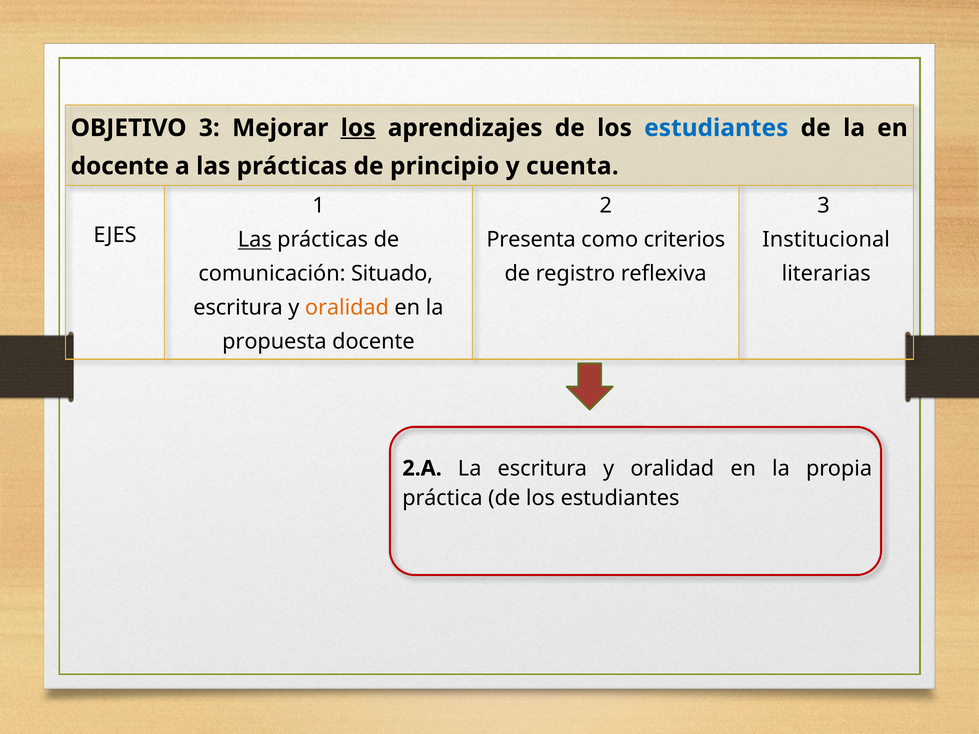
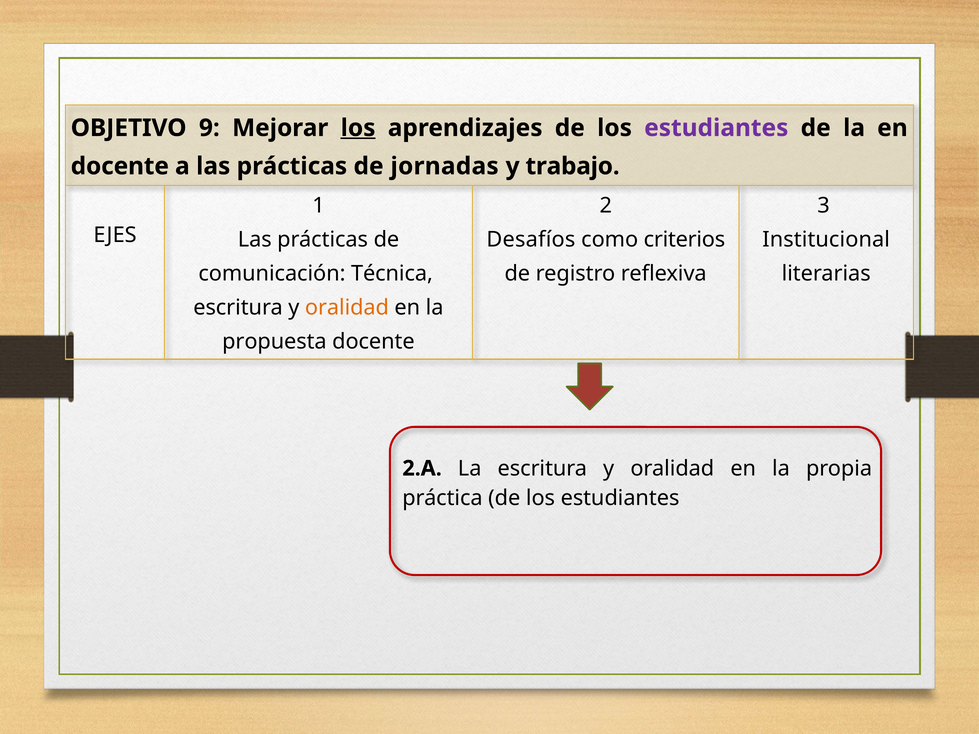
OBJETIVO 3: 3 -> 9
estudiantes at (716, 128) colour: blue -> purple
principio: principio -> jornadas
cuenta: cuenta -> trabajo
Las at (255, 240) underline: present -> none
Presenta: Presenta -> Desafíos
Situado: Situado -> Técnica
